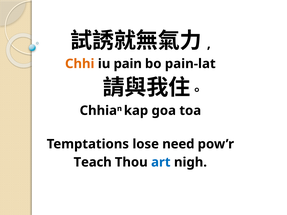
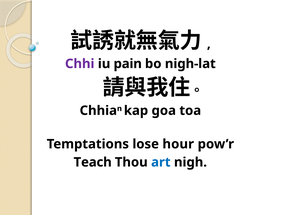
Chhi colour: orange -> purple
pain-lat: pain-lat -> nigh-lat
need: need -> hour
